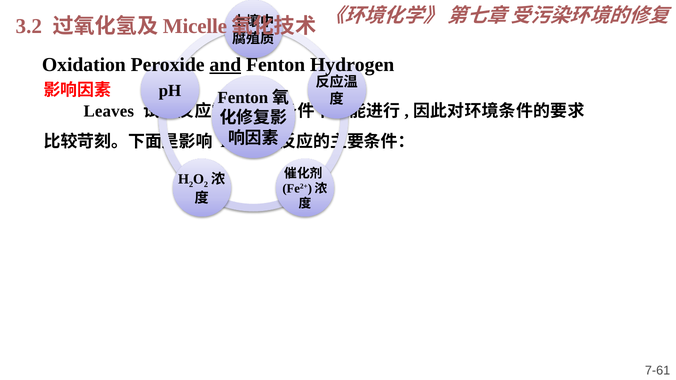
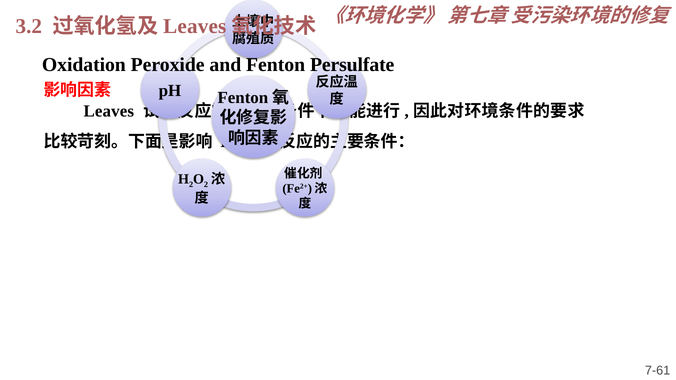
Micelle at (195, 26): Micelle -> Leaves
and underline: present -> none
Hydrogen: Hydrogen -> Persulfate
